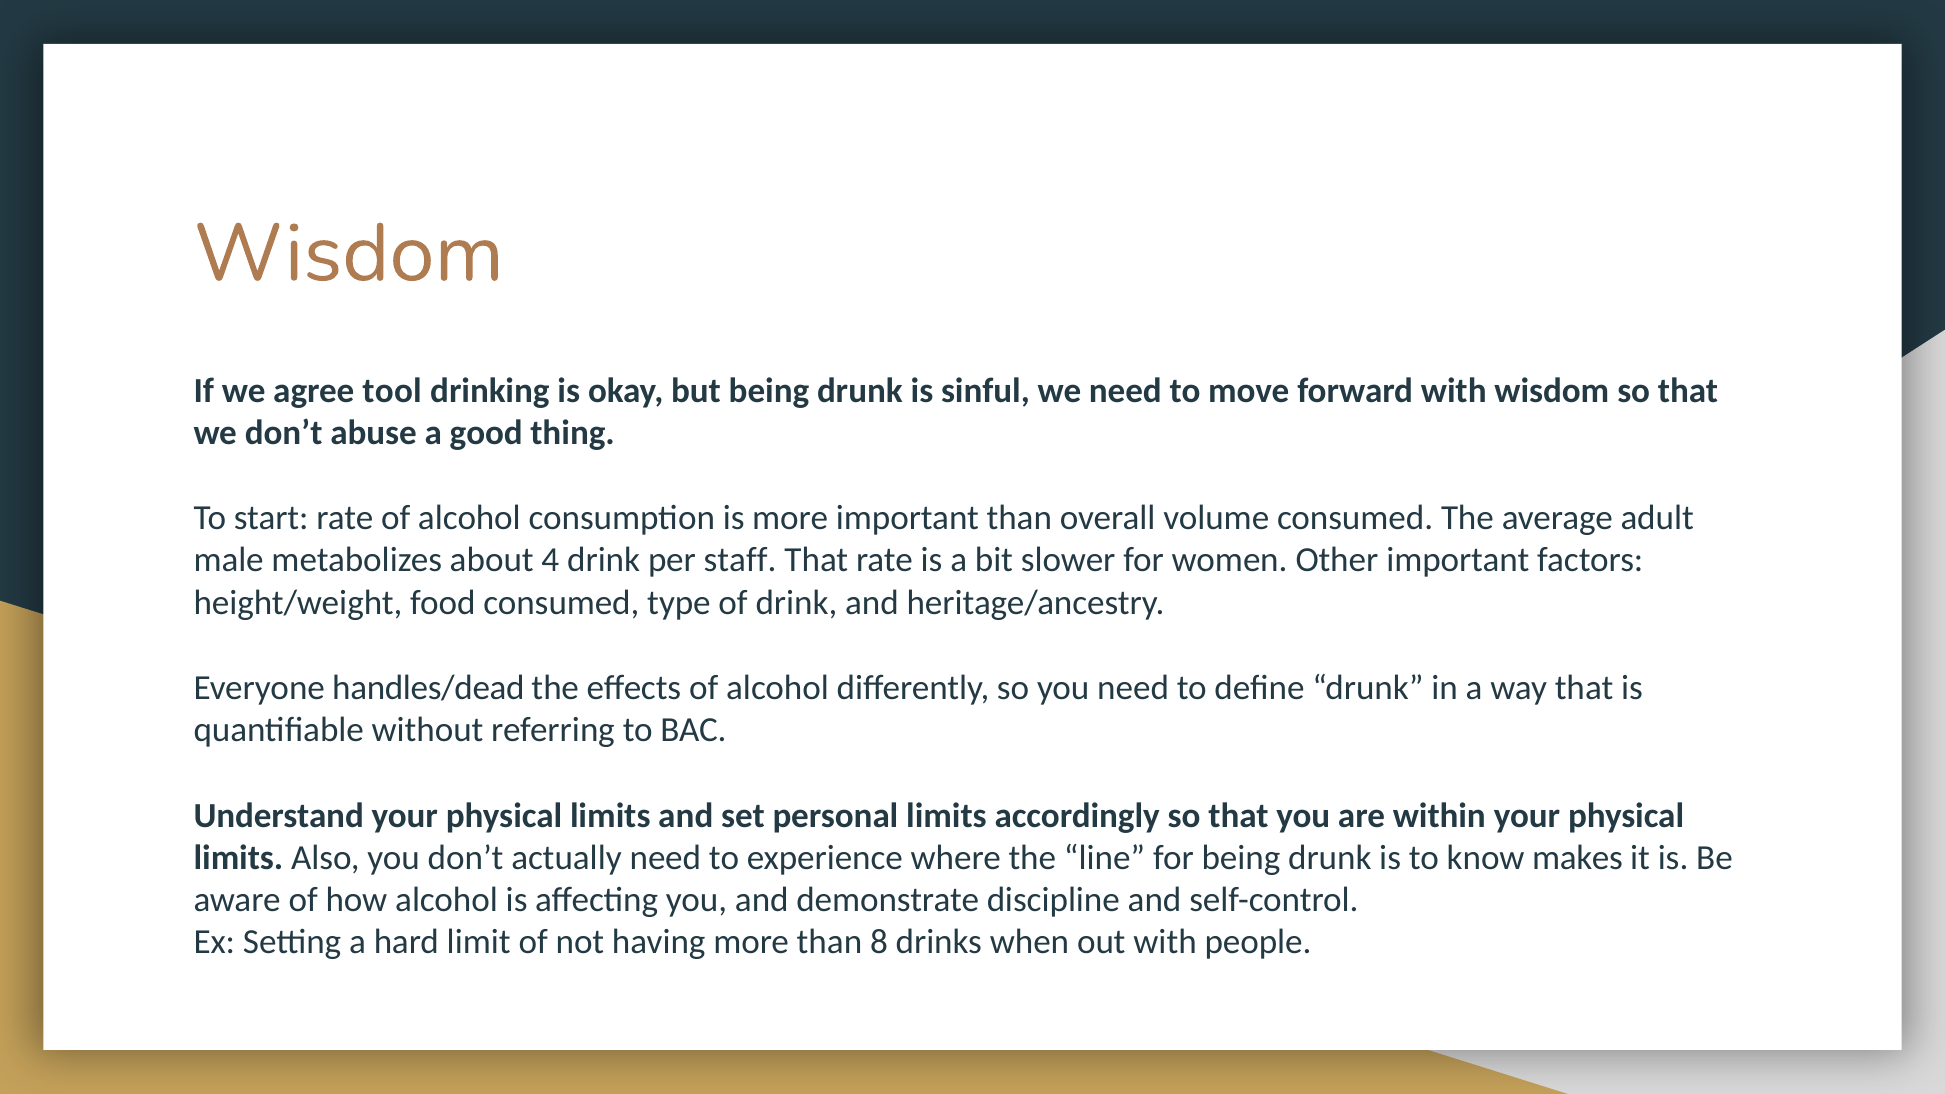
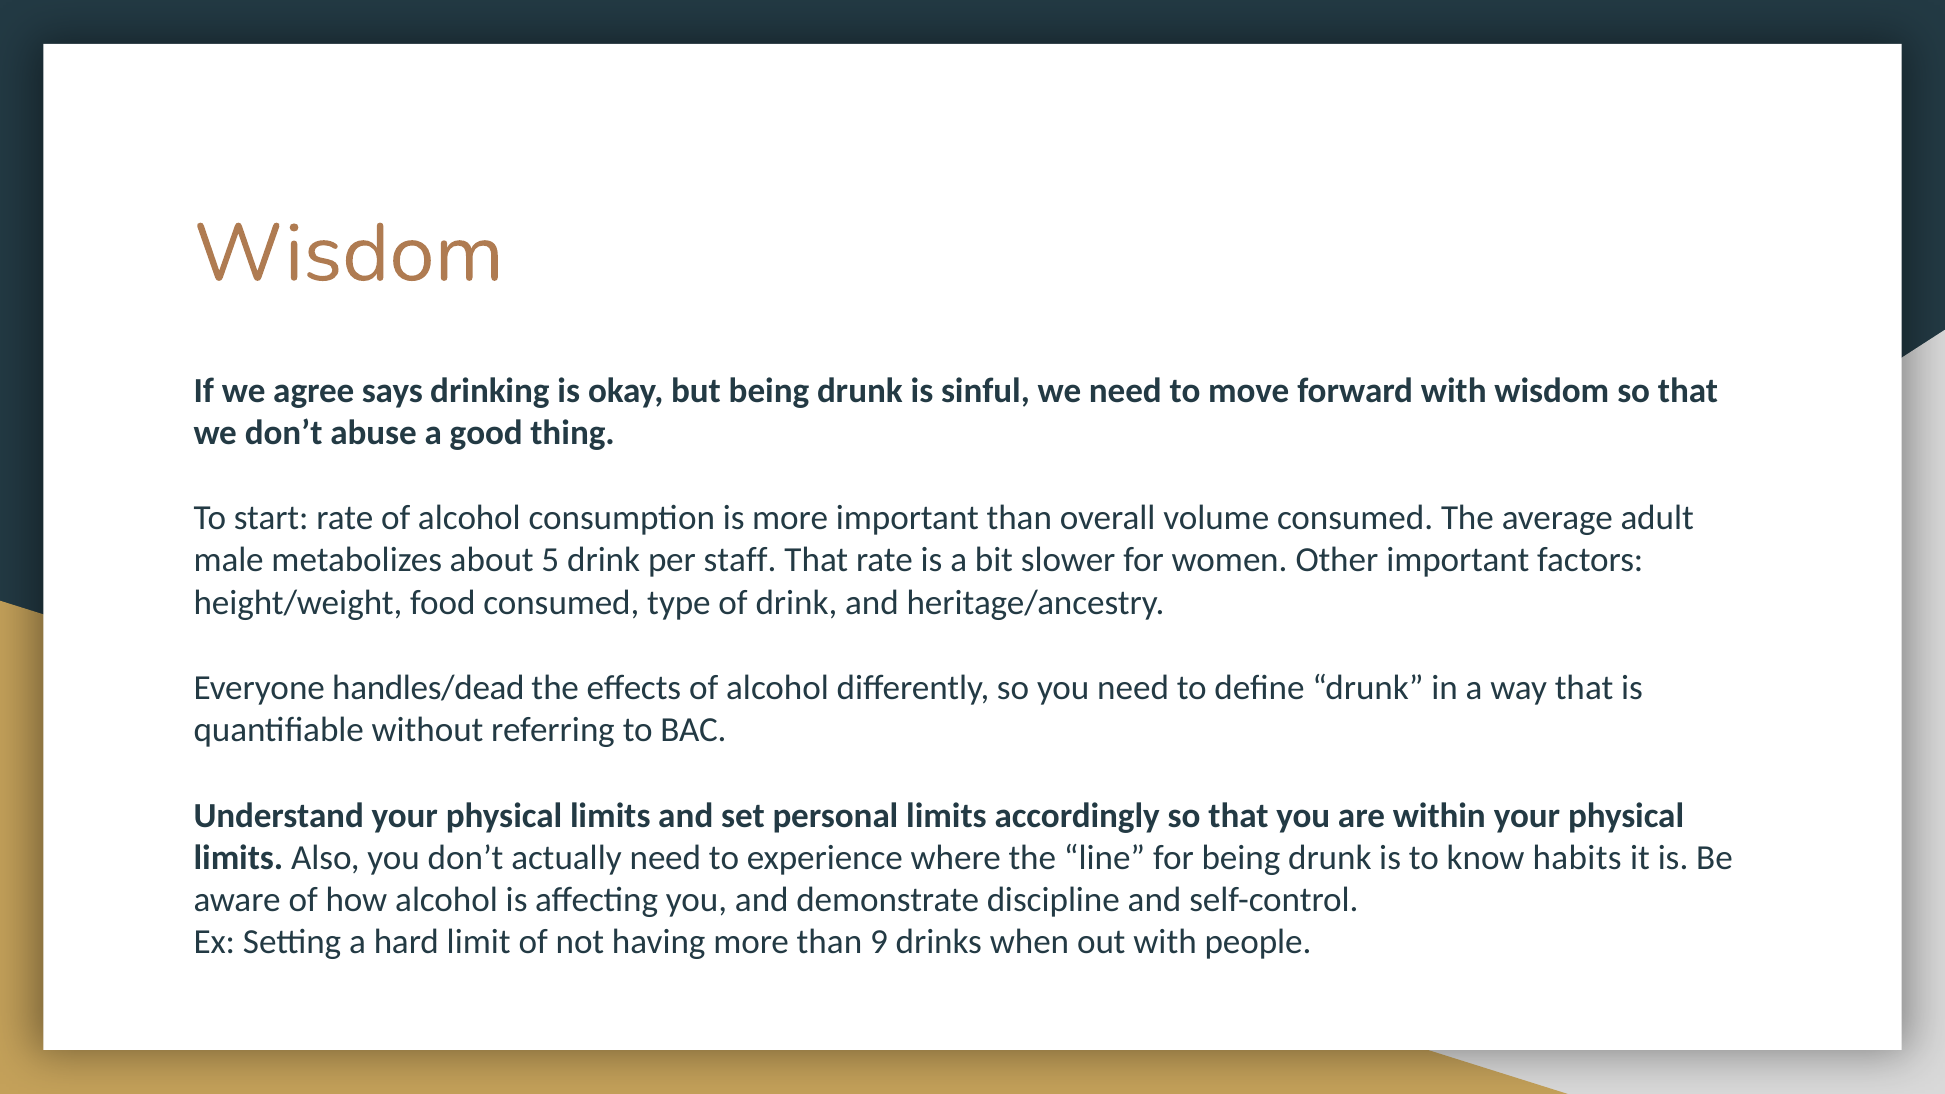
tool: tool -> says
4: 4 -> 5
makes: makes -> habits
8: 8 -> 9
